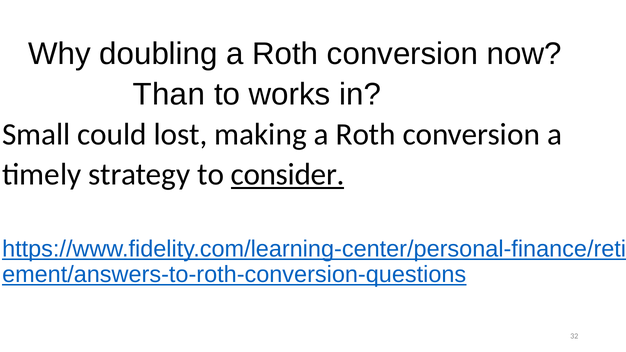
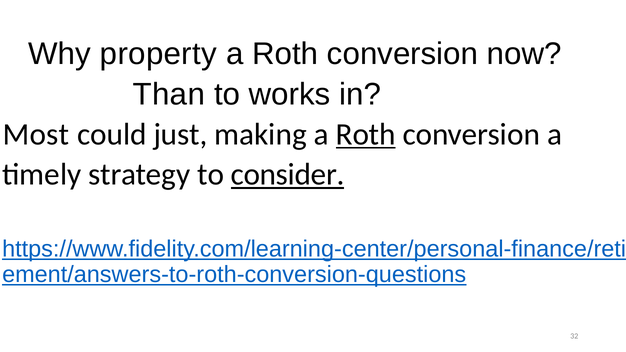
doubling: doubling -> property
Small: Small -> Most
lost: lost -> just
Roth at (366, 134) underline: none -> present
